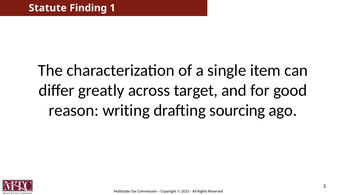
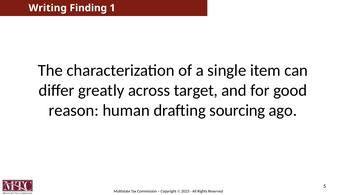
Statute: Statute -> Writing
writing: writing -> human
